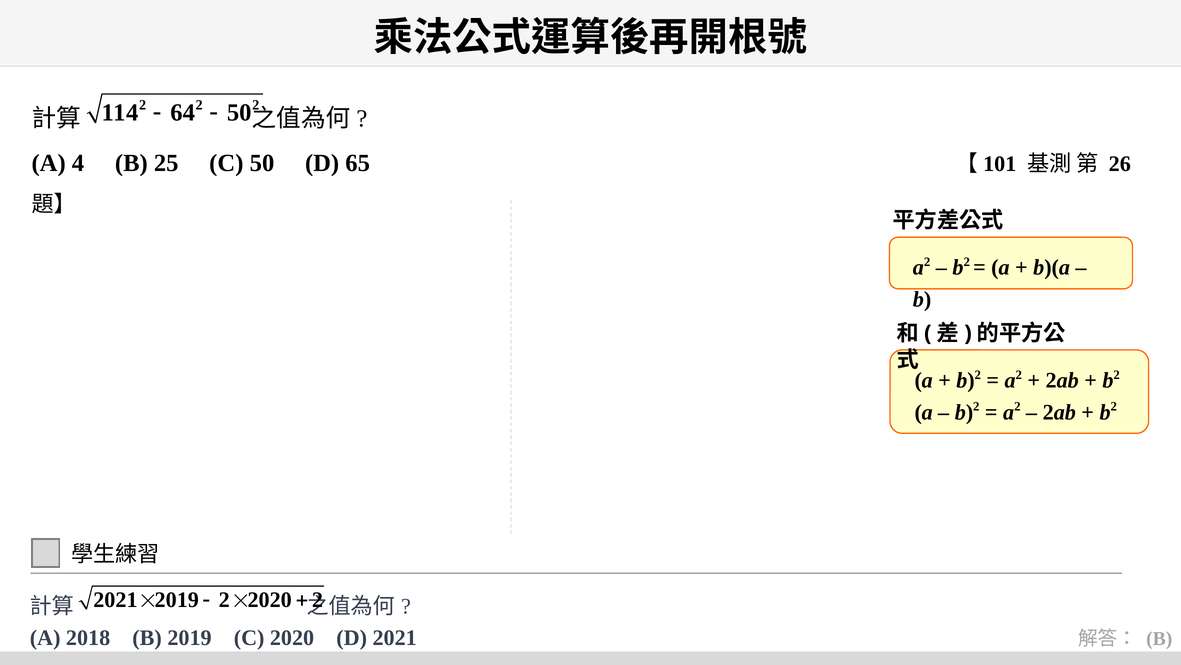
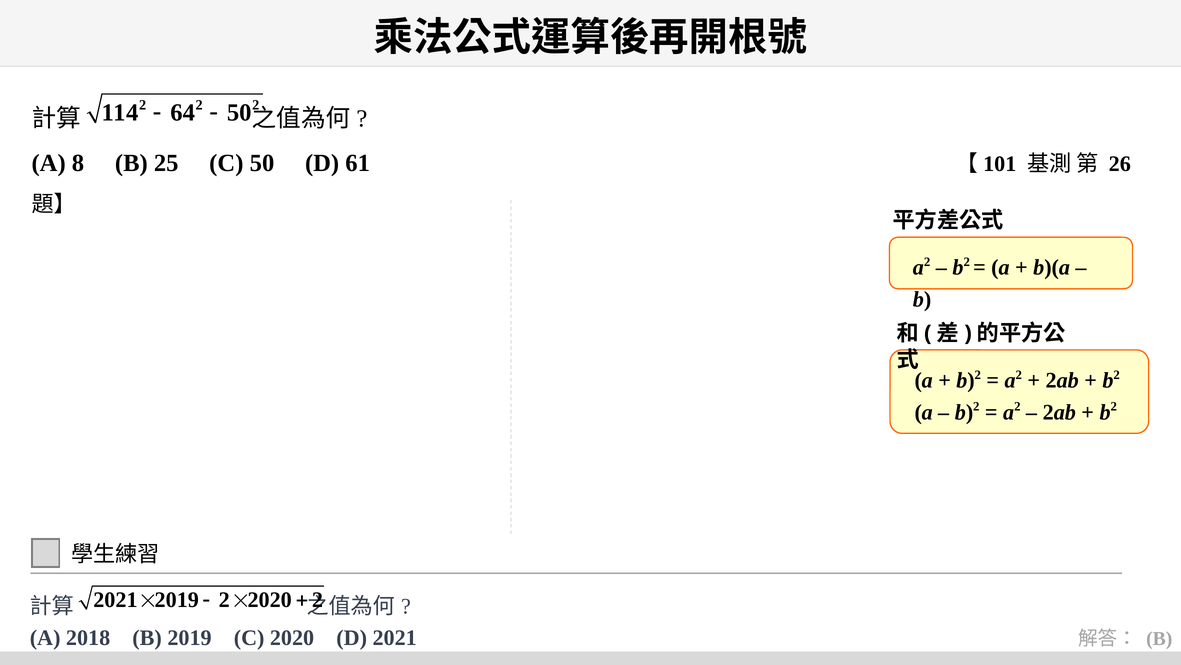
4: 4 -> 8
65: 65 -> 61
